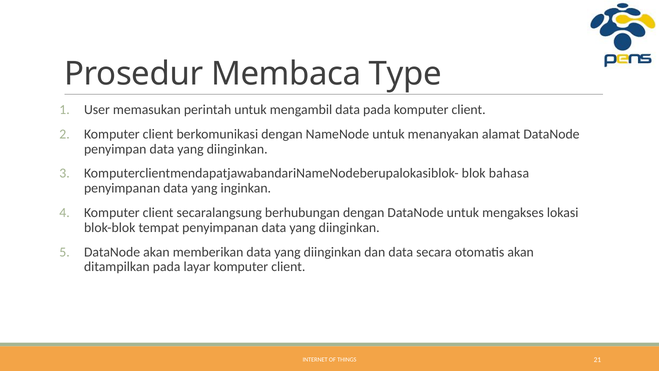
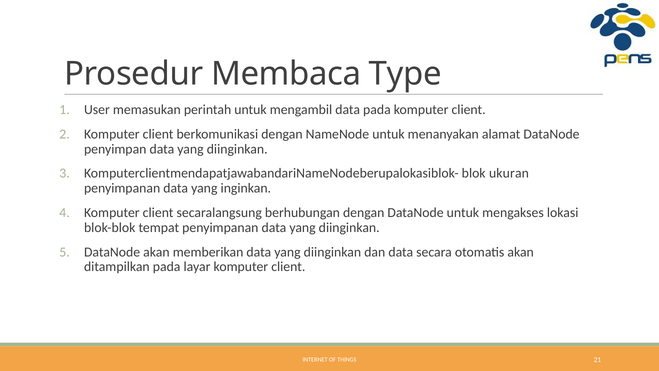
bahasa: bahasa -> ukuran
